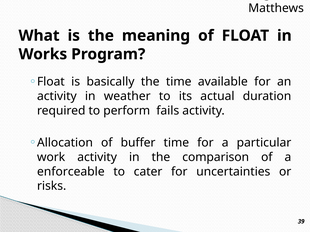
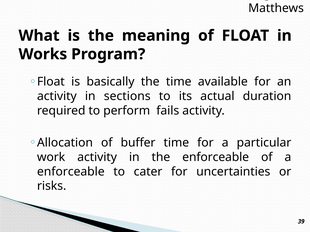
weather: weather -> sections
the comparison: comparison -> enforceable
